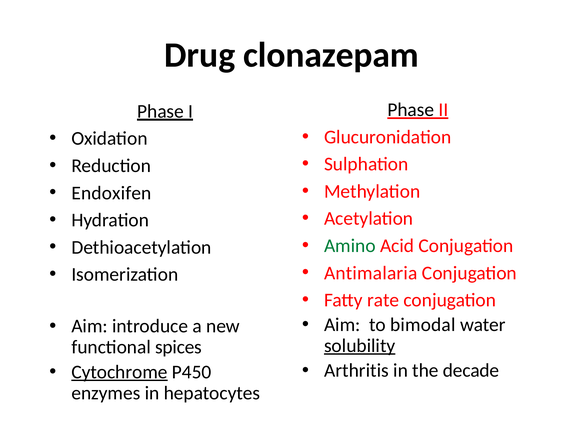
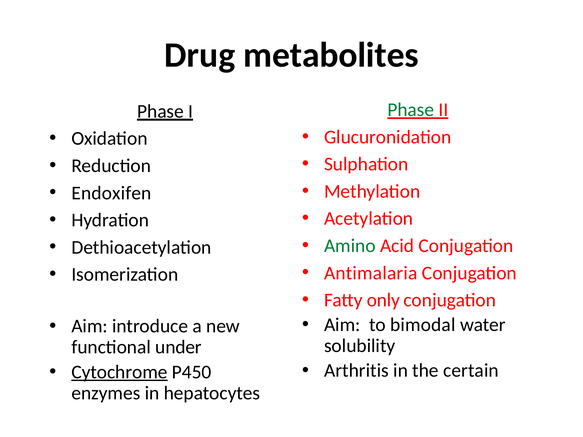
clonazepam: clonazepam -> metabolites
Phase at (411, 110) colour: black -> green
rate: rate -> only
solubility underline: present -> none
spices: spices -> under
decade: decade -> certain
